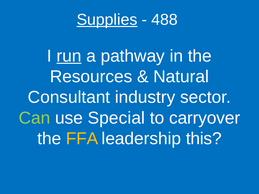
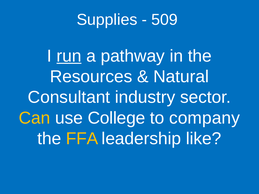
Supplies underline: present -> none
488: 488 -> 509
Can colour: light green -> yellow
Special: Special -> College
carryover: carryover -> company
this: this -> like
